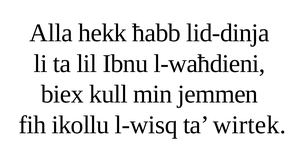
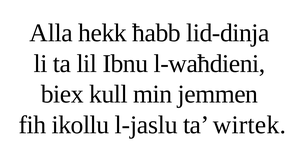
l-wisq: l-wisq -> l-jaslu
